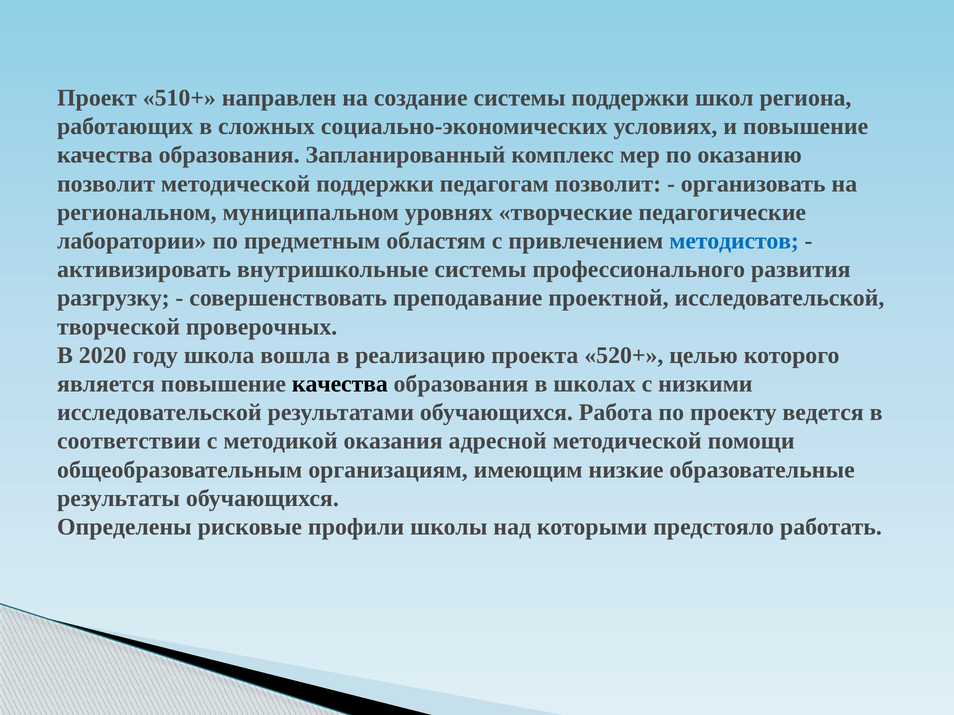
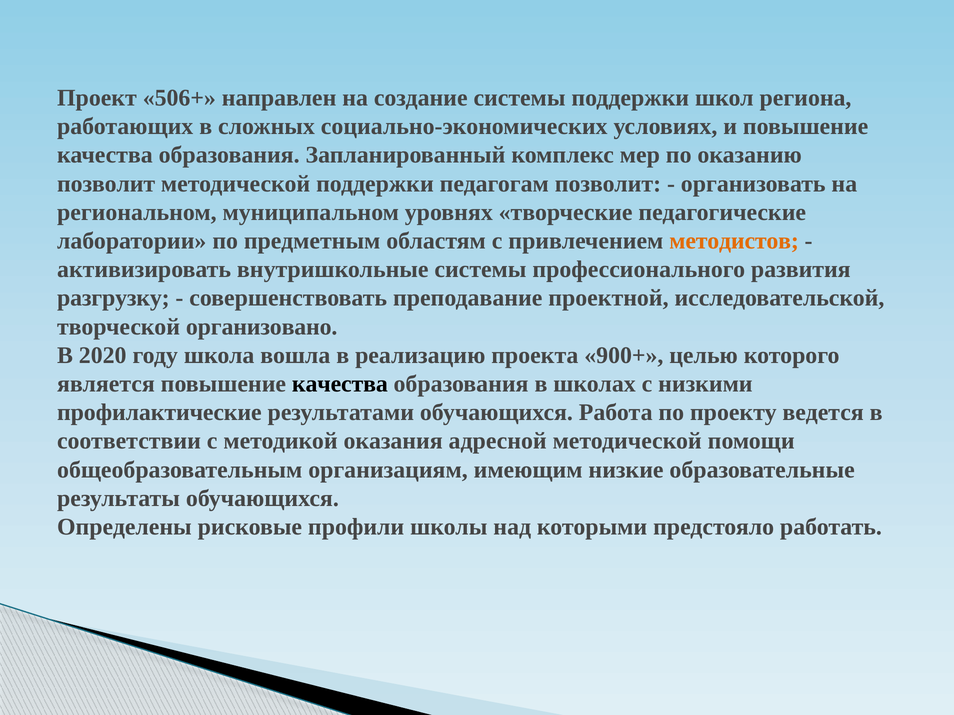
510+: 510+ -> 506+
методистов colour: blue -> orange
проверочных: проверочных -> организовано
520+: 520+ -> 900+
исследовательской at (159, 413): исследовательской -> профилактические
